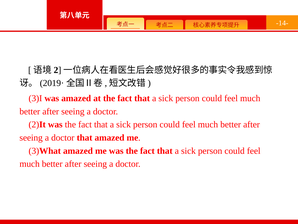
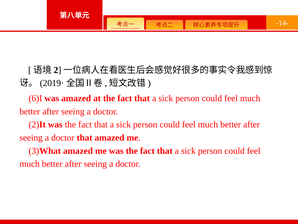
3)I: 3)I -> 6)I
